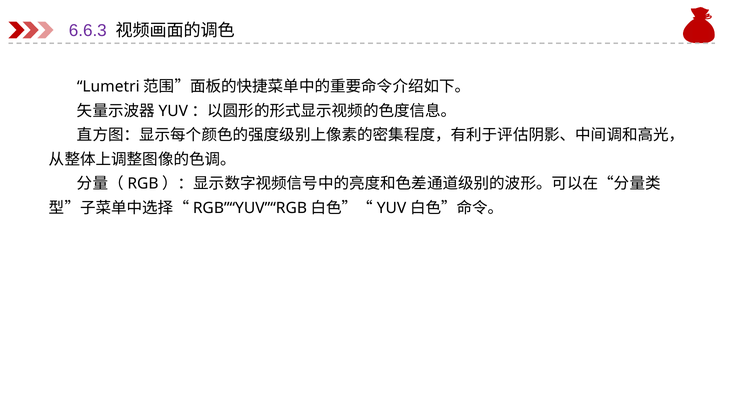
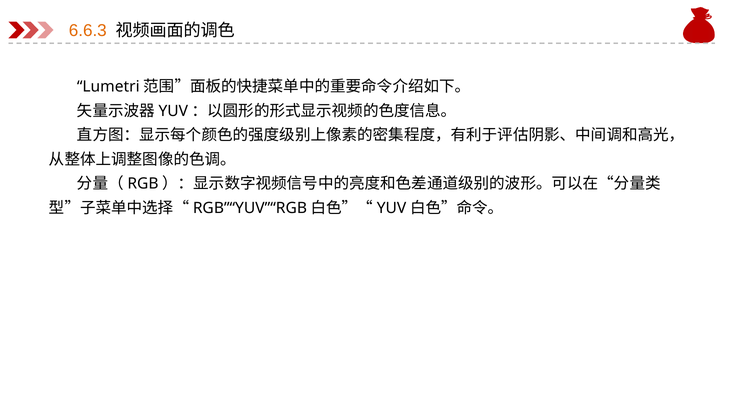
6.6.3 colour: purple -> orange
